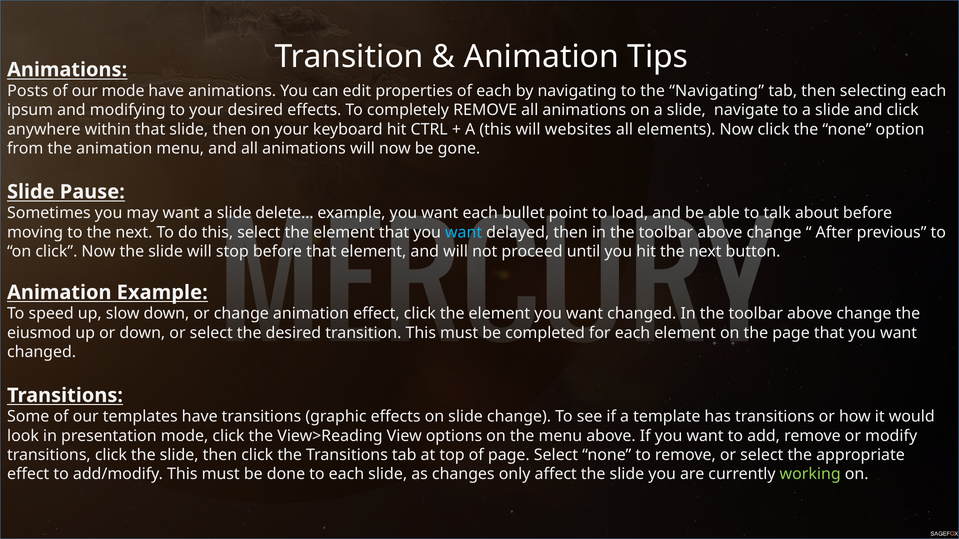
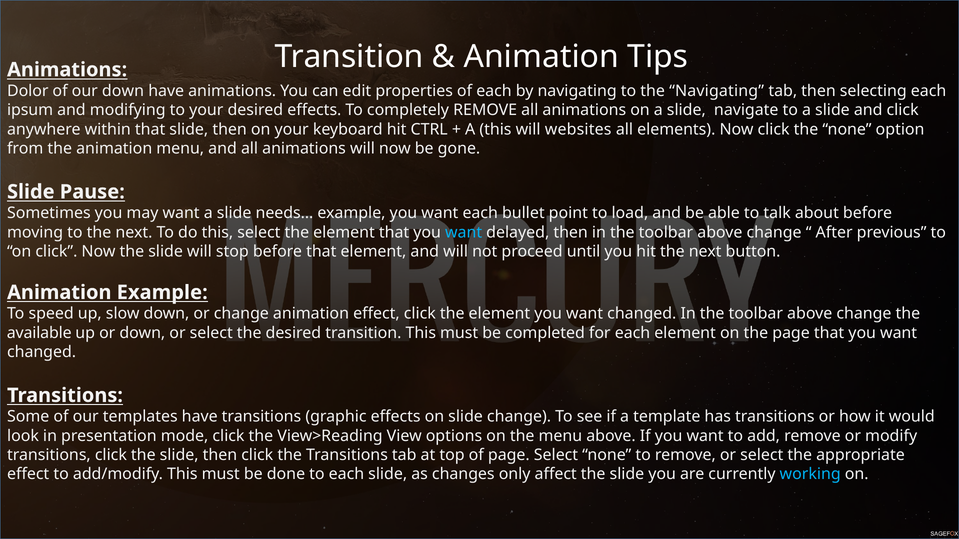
Posts: Posts -> Dolor
our mode: mode -> down
delete…: delete… -> needs…
eiusmod: eiusmod -> available
working colour: light green -> light blue
